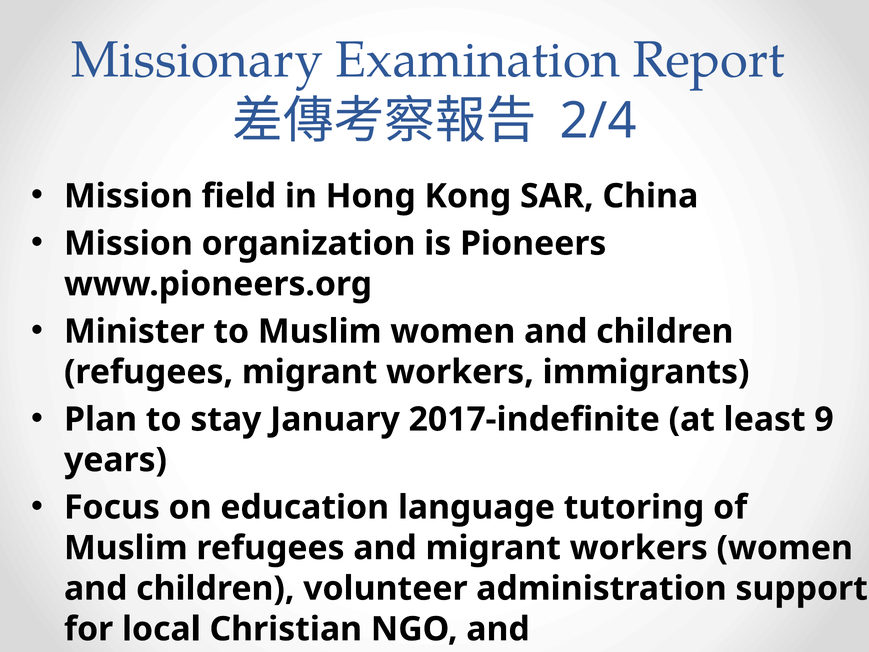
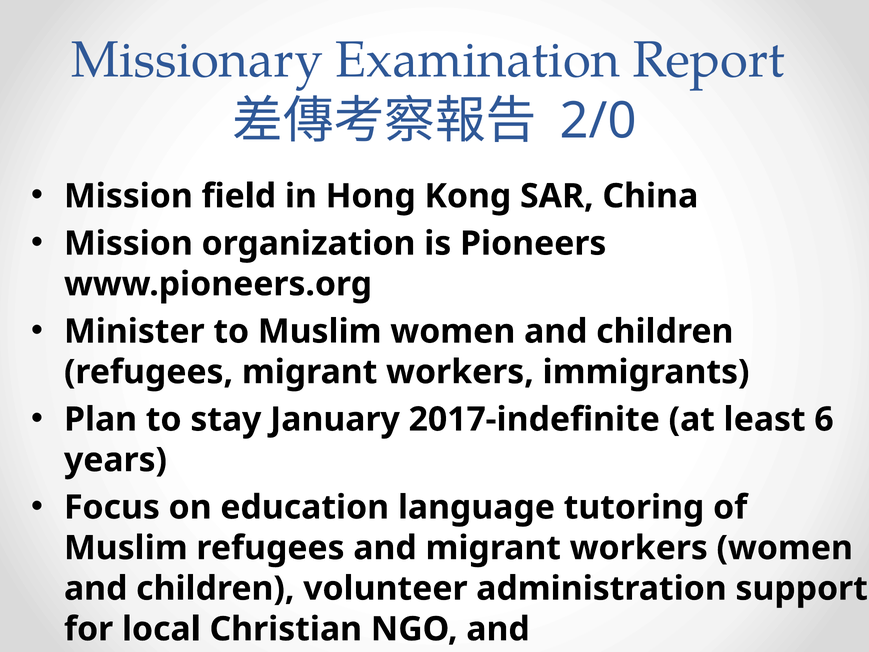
2/4: 2/4 -> 2/0
9: 9 -> 6
